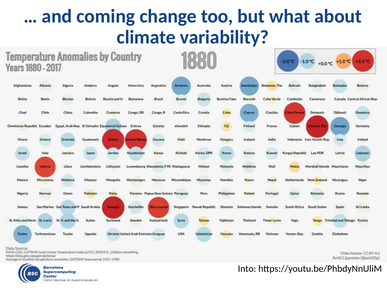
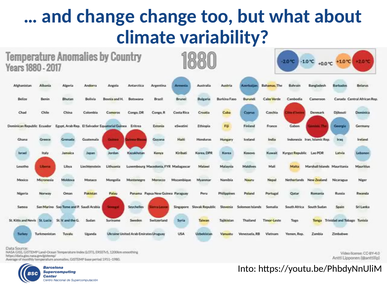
and coming: coming -> change
